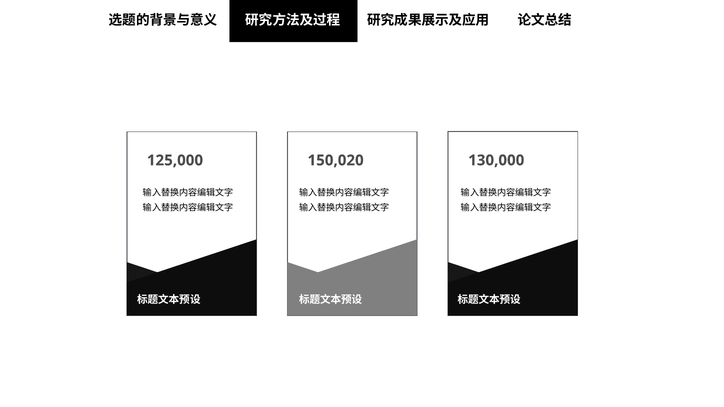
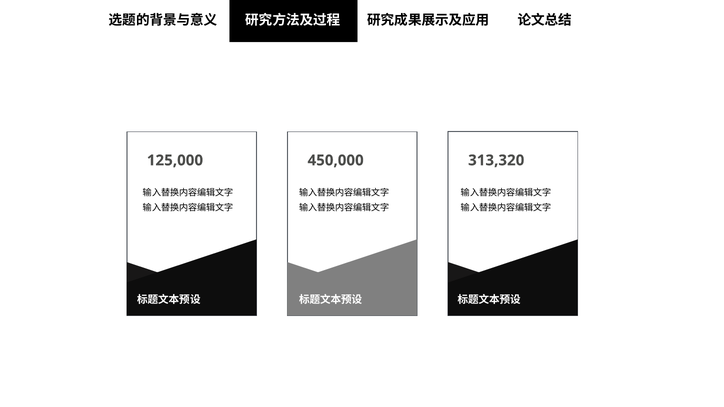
130,000: 130,000 -> 313,320
150,020: 150,020 -> 450,000
